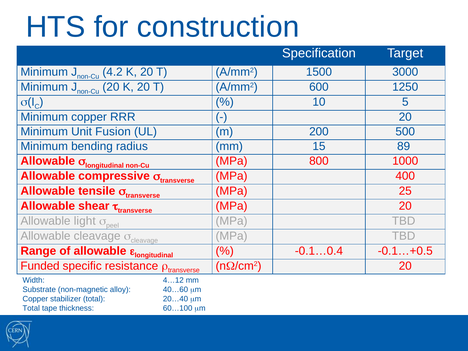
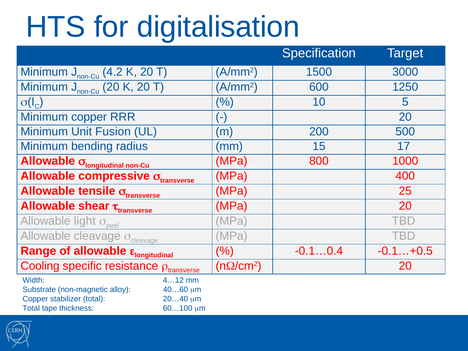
construction: construction -> digitalisation
89: 89 -> 17
Funded: Funded -> Cooling
